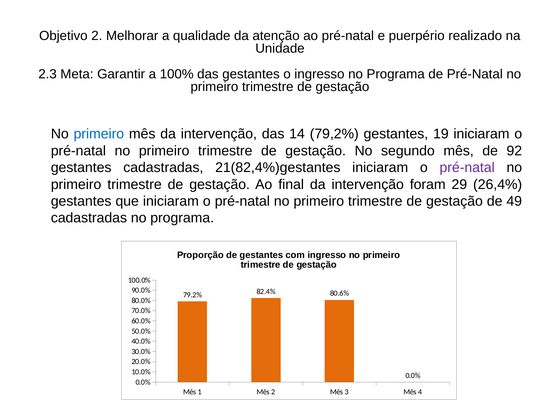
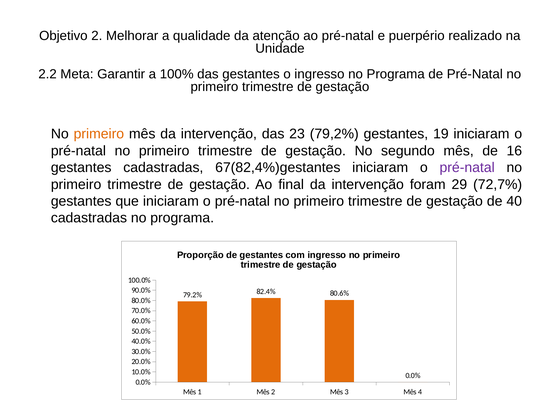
2.3: 2.3 -> 2.2
primeiro at (99, 134) colour: blue -> orange
14: 14 -> 23
92: 92 -> 16
21(82,4%)gestantes: 21(82,4%)gestantes -> 67(82,4%)gestantes
26,4%: 26,4% -> 72,7%
49: 49 -> 40
